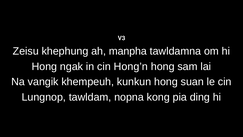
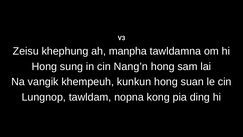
ngak: ngak -> sung
Hong’n: Hong’n -> Nang’n
